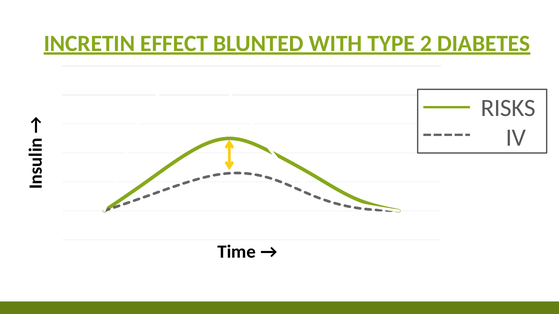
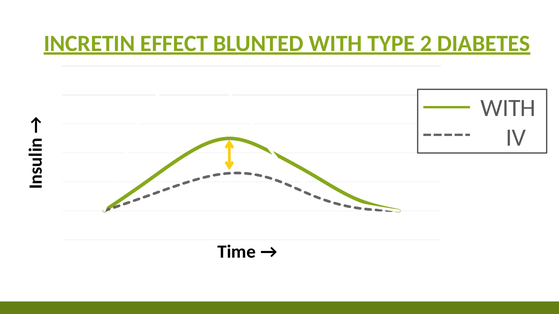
RISKS at (508, 108): RISKS -> WITH
